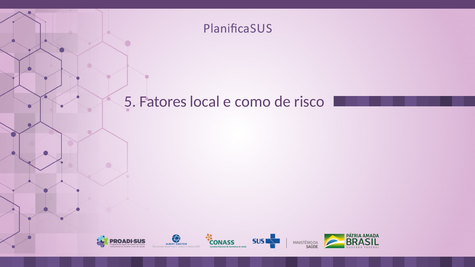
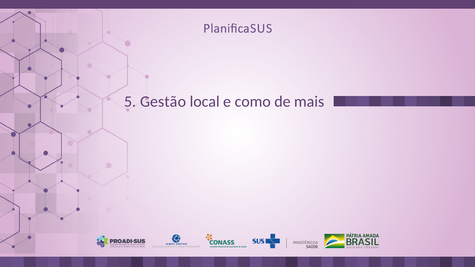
Fatores: Fatores -> Gestão
risco: risco -> mais
